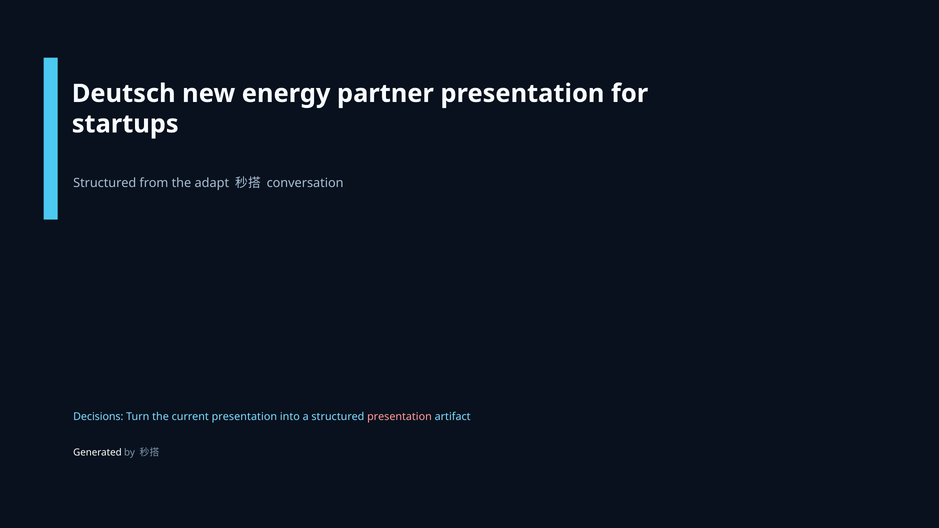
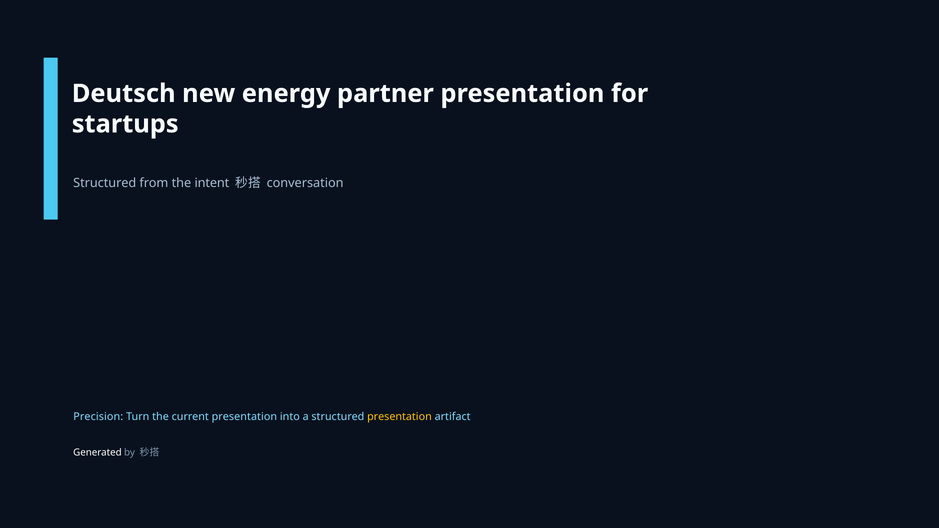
adapt: adapt -> intent
Decisions: Decisions -> Precision
presentation at (399, 417) colour: pink -> yellow
